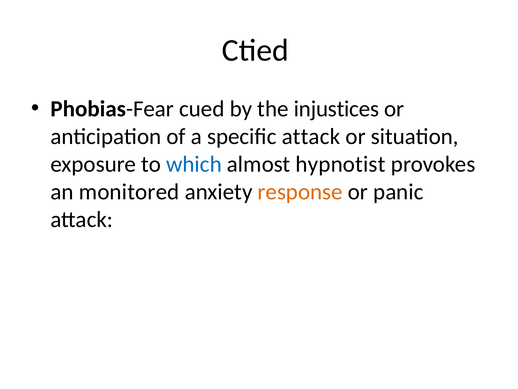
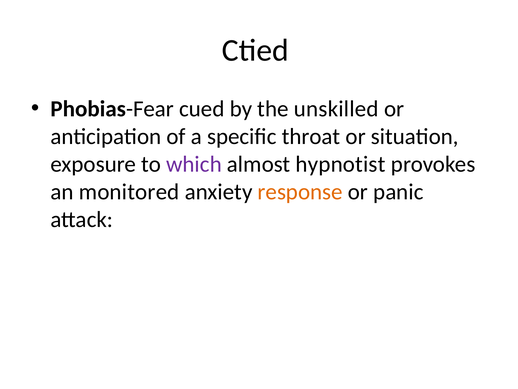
injustices: injustices -> unskilled
specific attack: attack -> throat
which colour: blue -> purple
